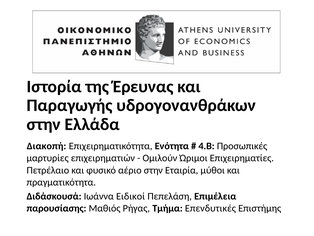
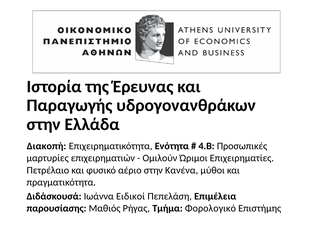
Εταιρία: Εταιρία -> Κανένα
Επενδυτικές: Επενδυτικές -> Φορολογικό
